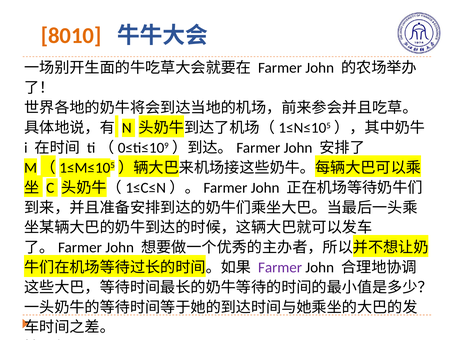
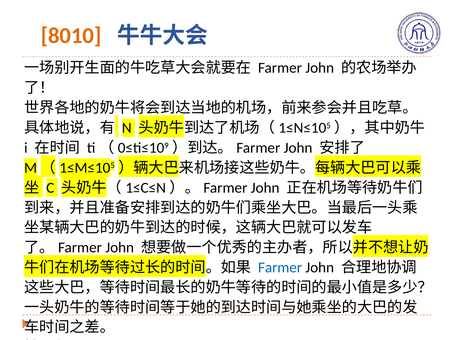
Farmer at (280, 268) colour: purple -> blue
